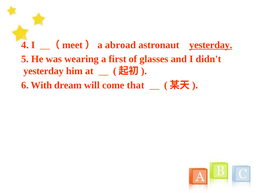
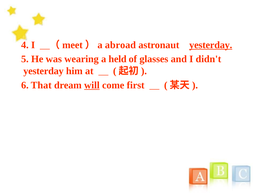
first: first -> held
With: With -> That
will underline: none -> present
that: that -> first
